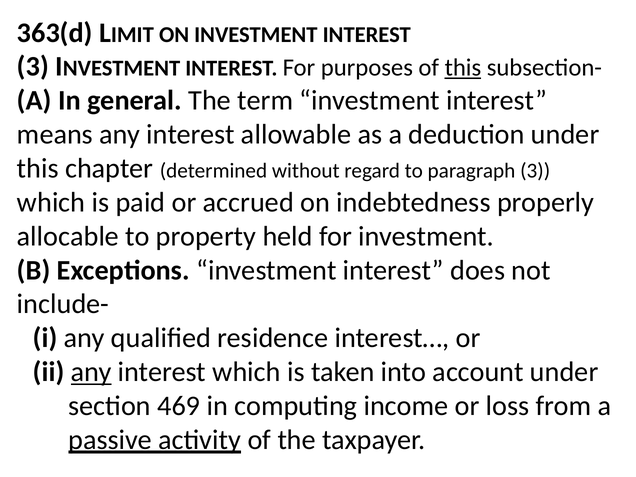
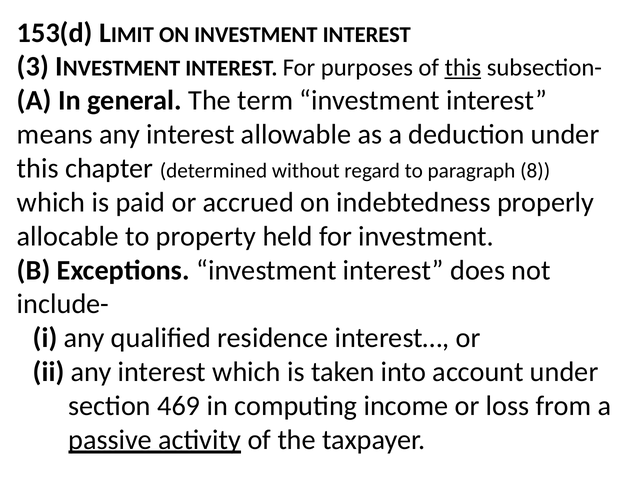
363(d: 363(d -> 153(d
paragraph 3: 3 -> 8
any at (91, 372) underline: present -> none
